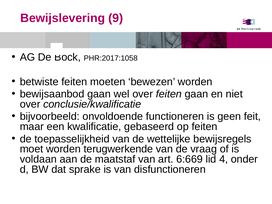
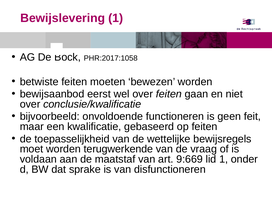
Bewijslevering 9: 9 -> 1
bewijsaanbod gaan: gaan -> eerst
6:669: 6:669 -> 9:669
lid 4: 4 -> 1
